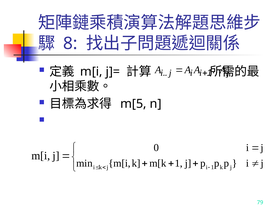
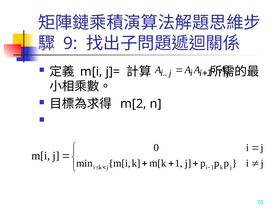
8: 8 -> 9
m[5: m[5 -> m[2
